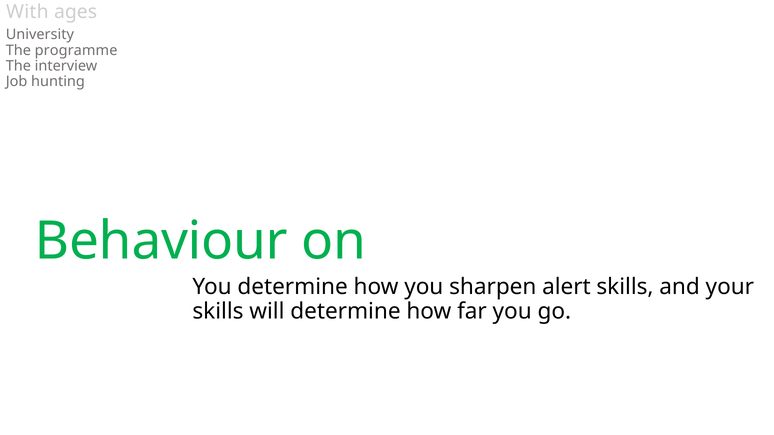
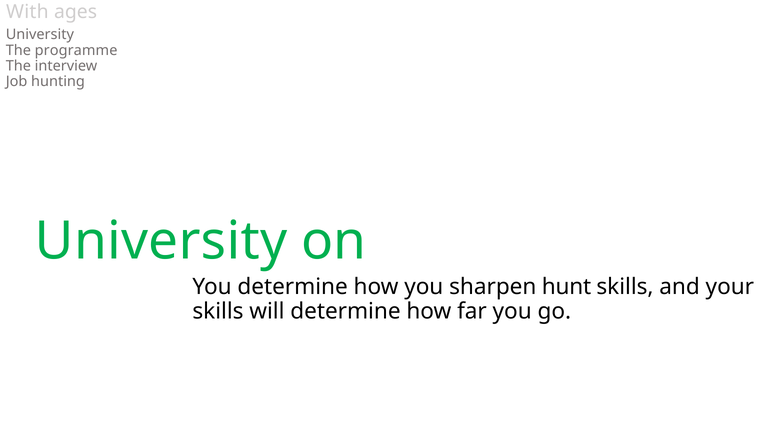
Behaviour at (161, 242): Behaviour -> University
alert: alert -> hunt
